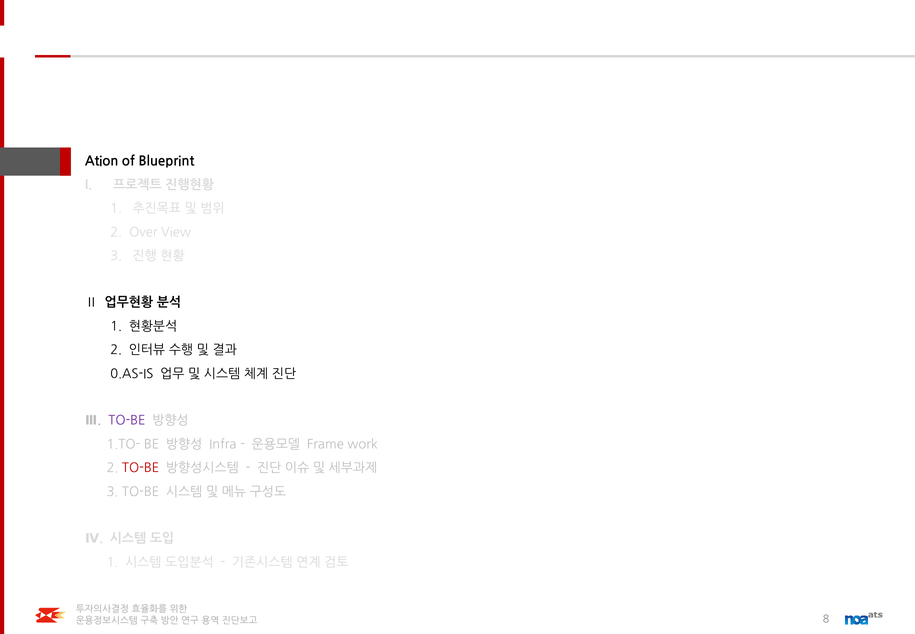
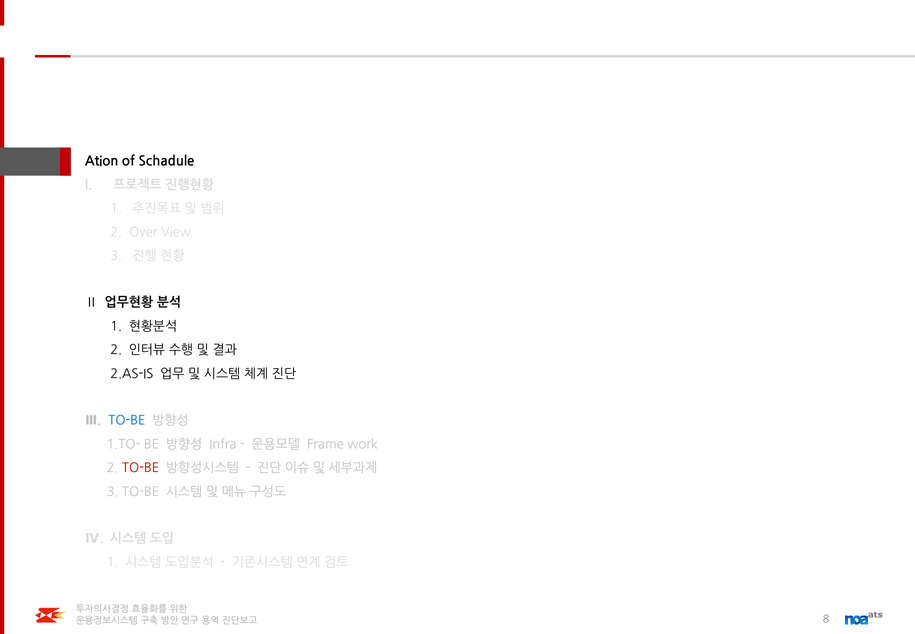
Blueprint: Blueprint -> Schadule
0.AS-IS: 0.AS-IS -> 2.AS-IS
TO-BE at (127, 420) colour: purple -> blue
